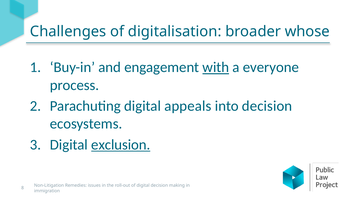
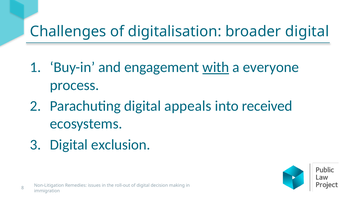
broader whose: whose -> digital
into decision: decision -> received
exclusion underline: present -> none
